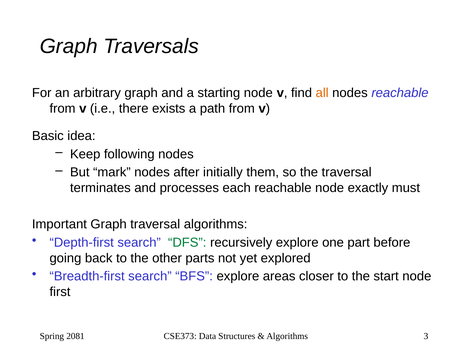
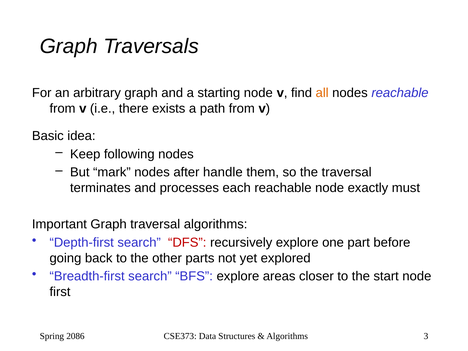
initially: initially -> handle
DFS colour: green -> red
2081: 2081 -> 2086
